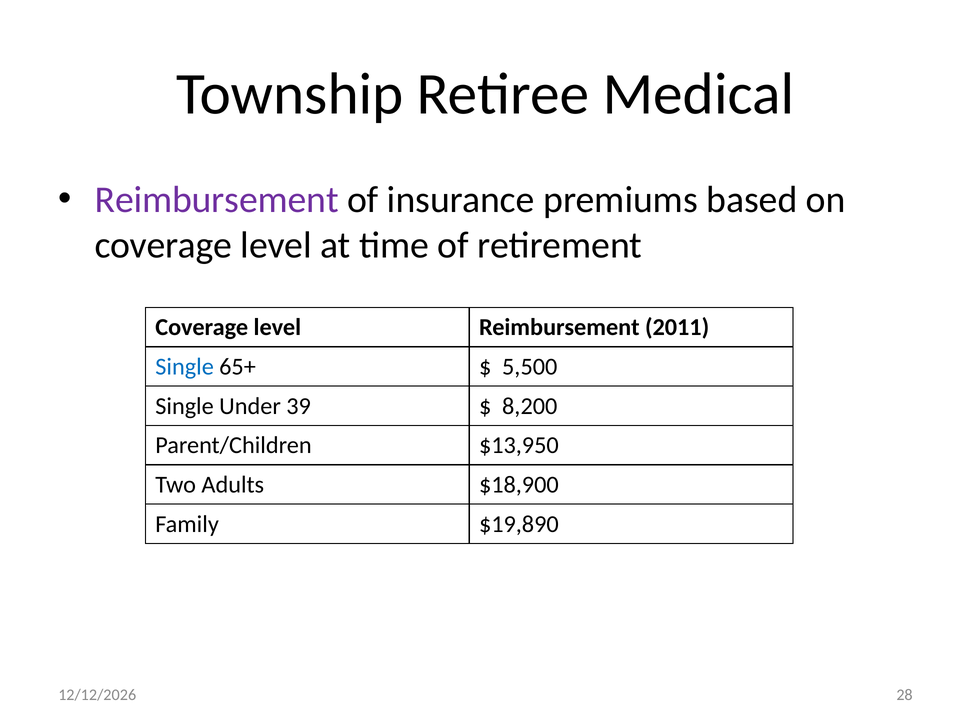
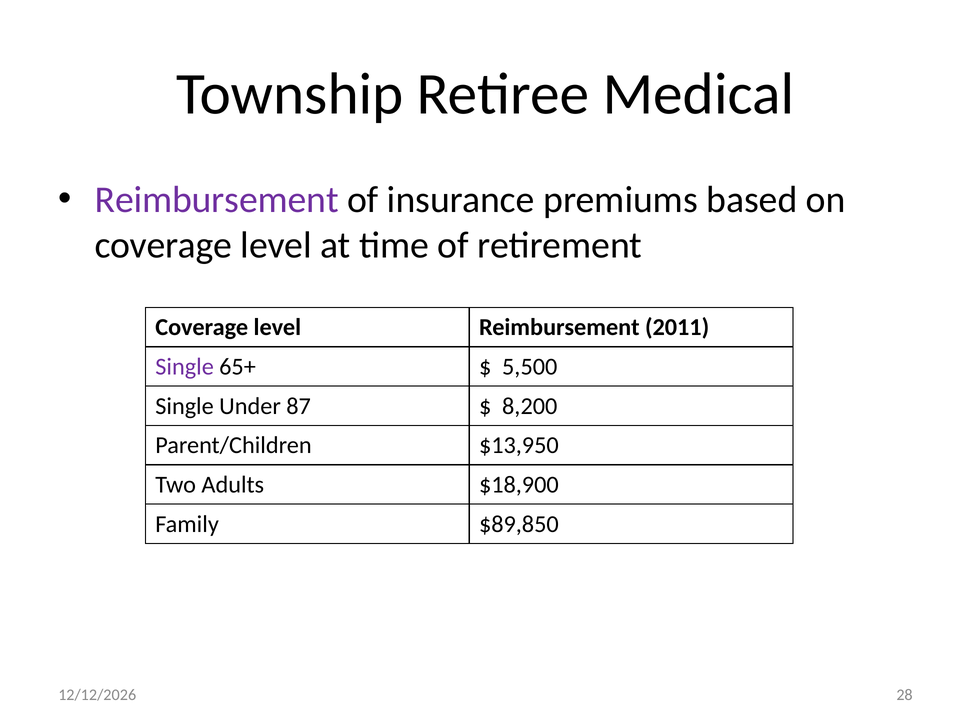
Single at (185, 367) colour: blue -> purple
39: 39 -> 87
$19,890: $19,890 -> $89,850
